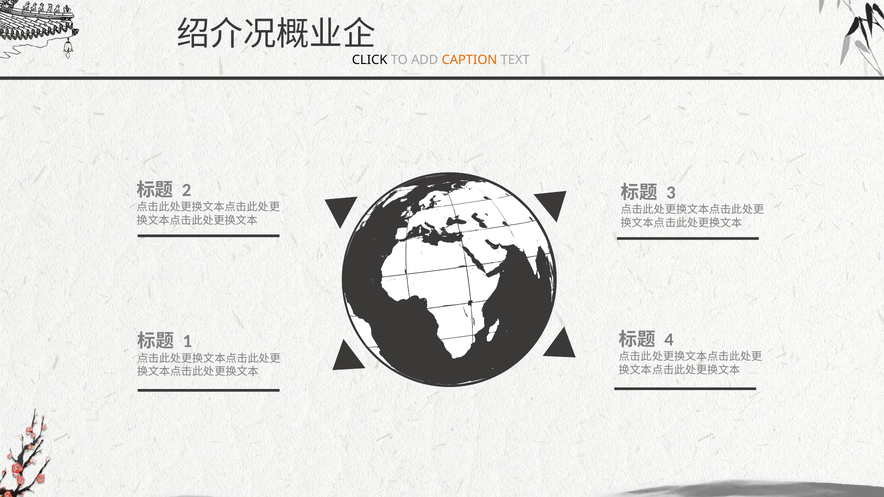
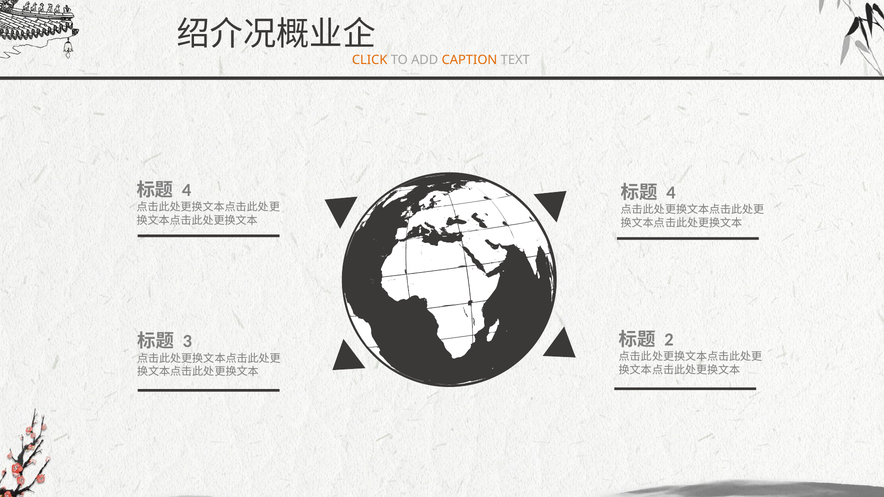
CLICK colour: black -> orange
2 at (187, 190): 2 -> 4
3 at (671, 193): 3 -> 4
4: 4 -> 2
1: 1 -> 3
